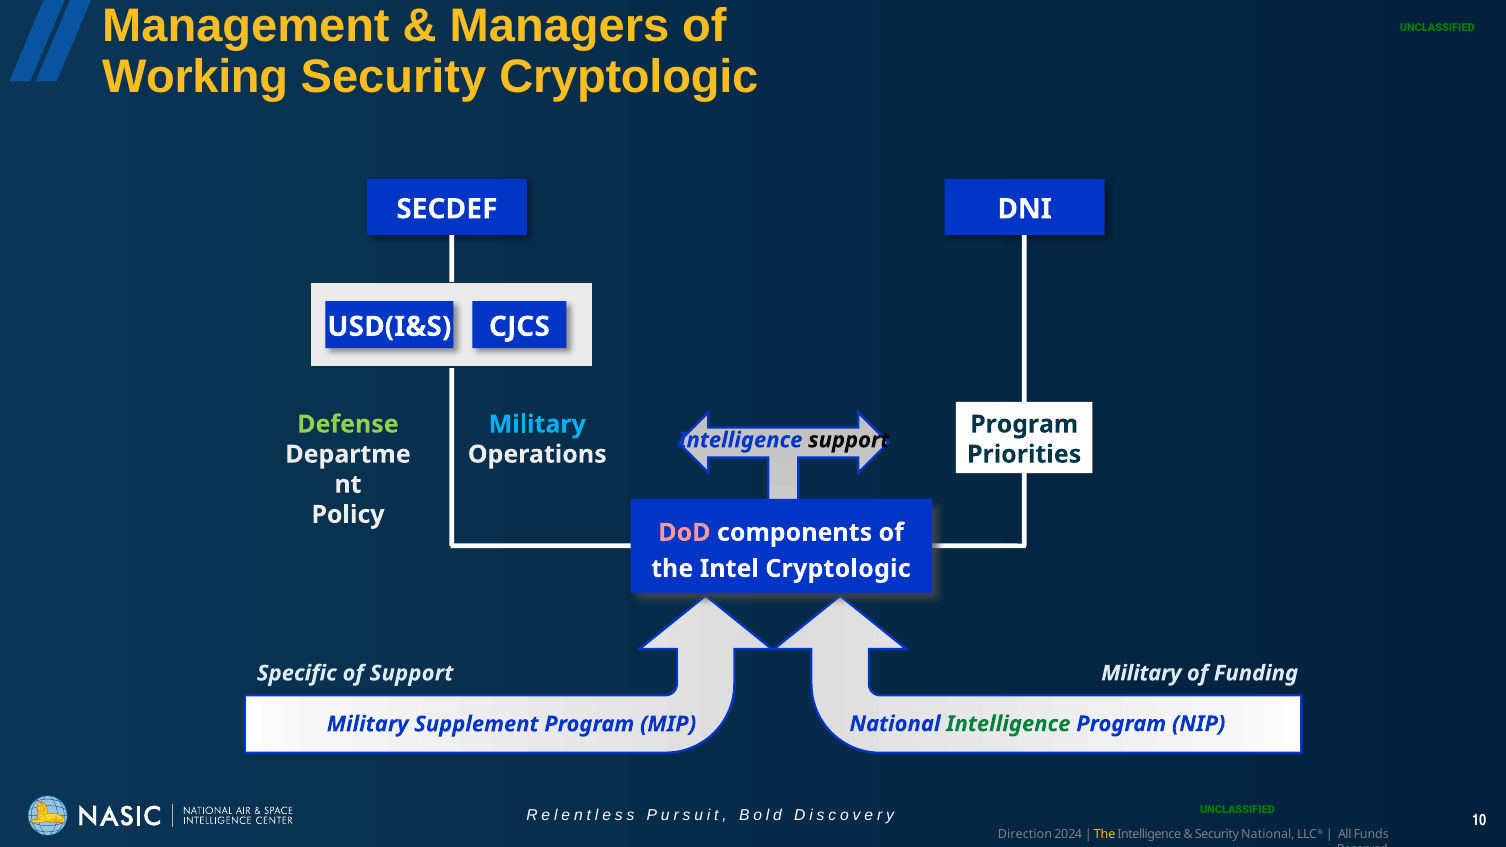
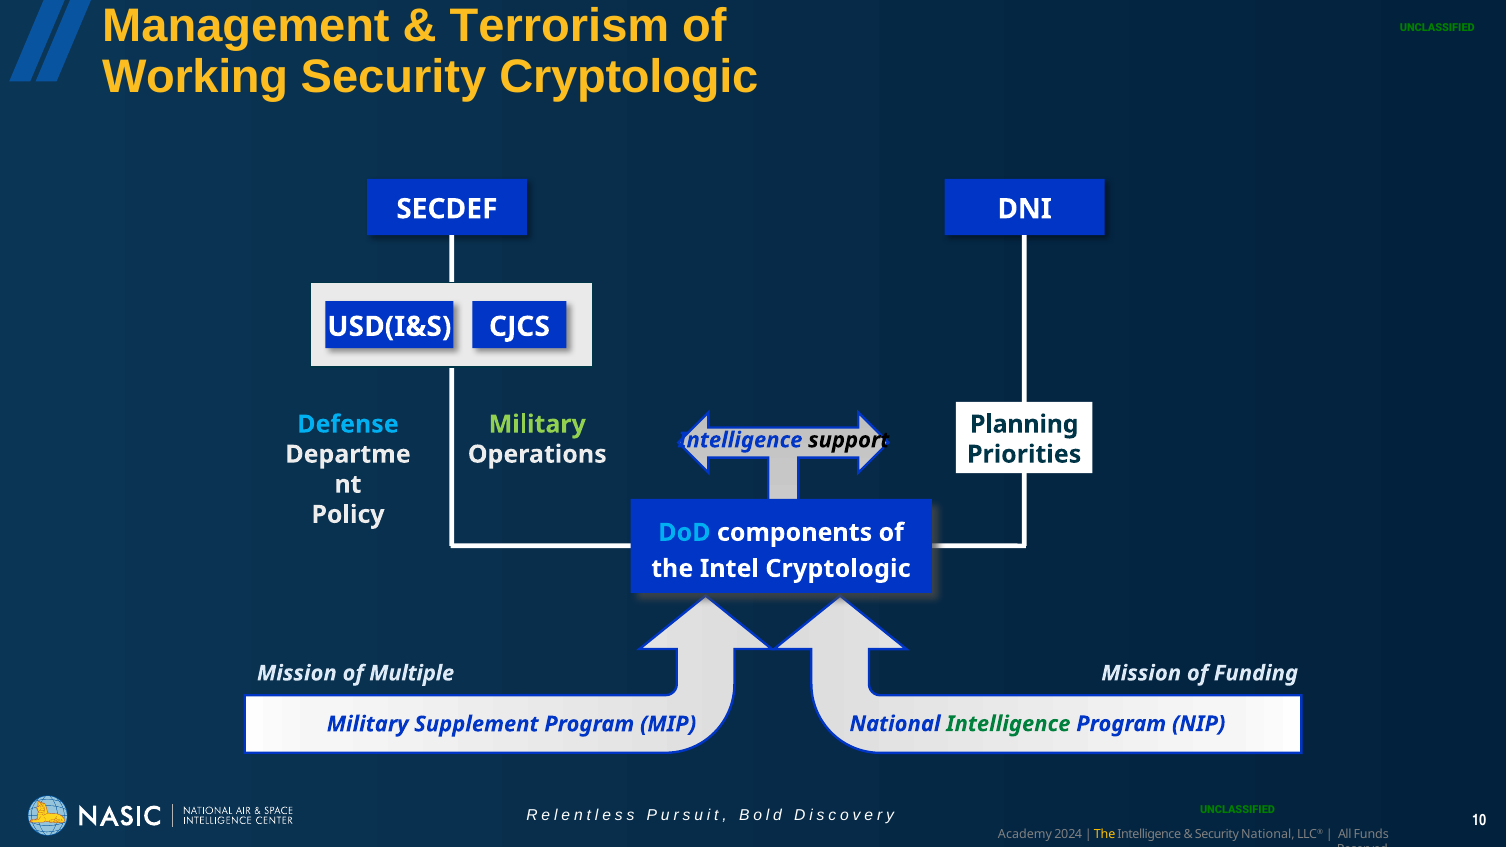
Managers: Managers -> Terrorism
Defense colour: light green -> light blue
Military at (537, 424) colour: light blue -> light green
Program at (1024, 424): Program -> Planning
DoD colour: pink -> light blue
Specific at (297, 673): Specific -> Mission
of Support: Support -> Multiple
Military at (1141, 673): Military -> Mission
Direction: Direction -> Academy
